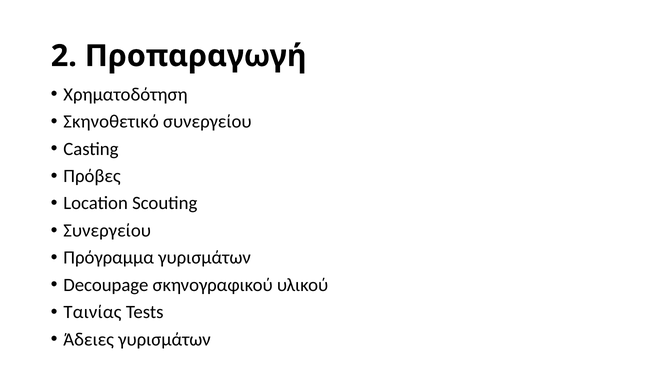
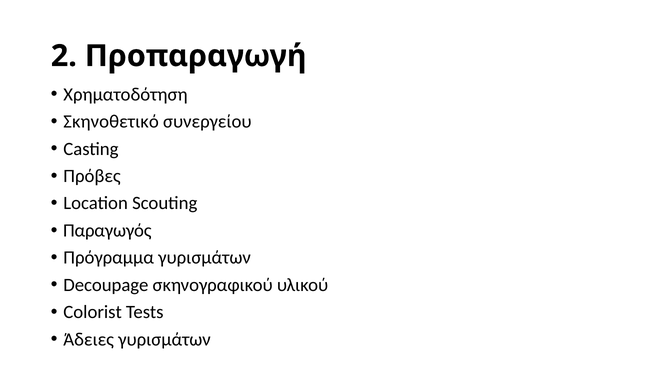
Συνεργείου at (107, 231): Συνεργείου -> Παραγωγός
Ταινίας: Ταινίας -> Colorist
